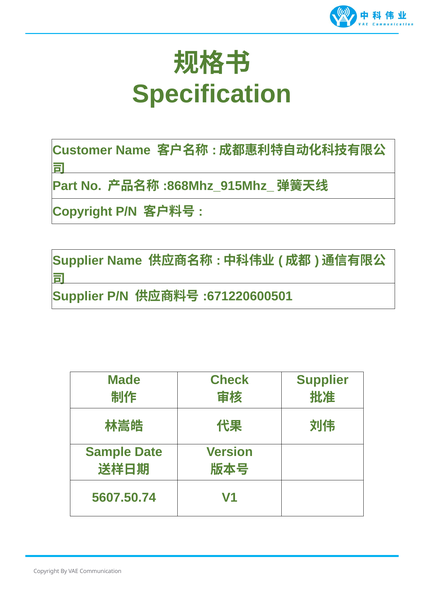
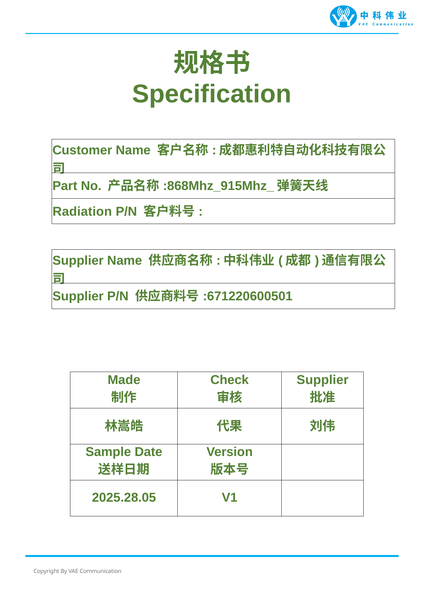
Copyright at (82, 211): Copyright -> Radiation
5607.50.74: 5607.50.74 -> 2025.28.05
